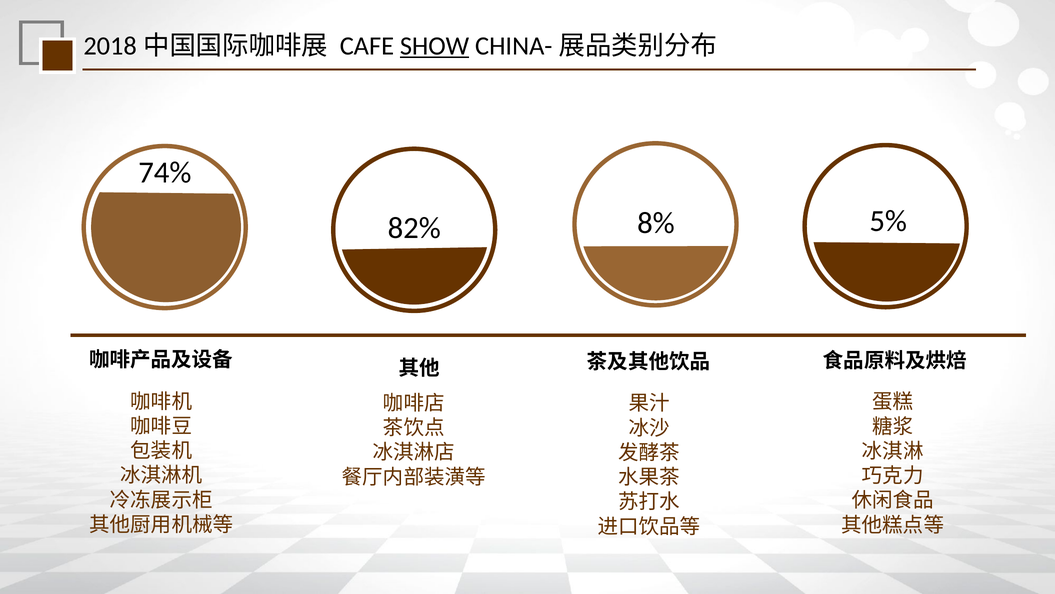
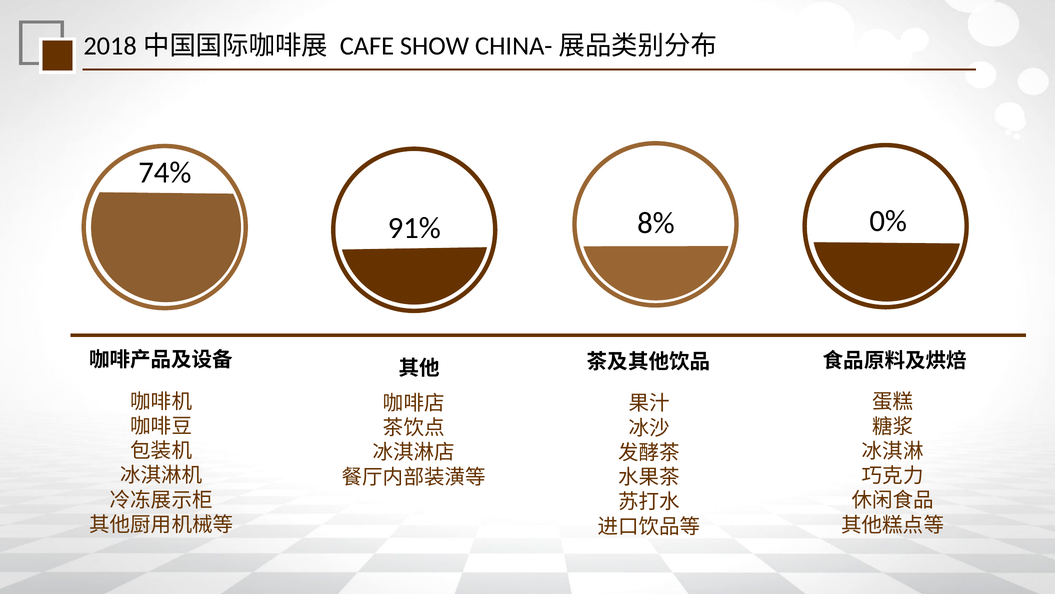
SHOW underline: present -> none
82%: 82% -> 91%
5%: 5% -> 0%
